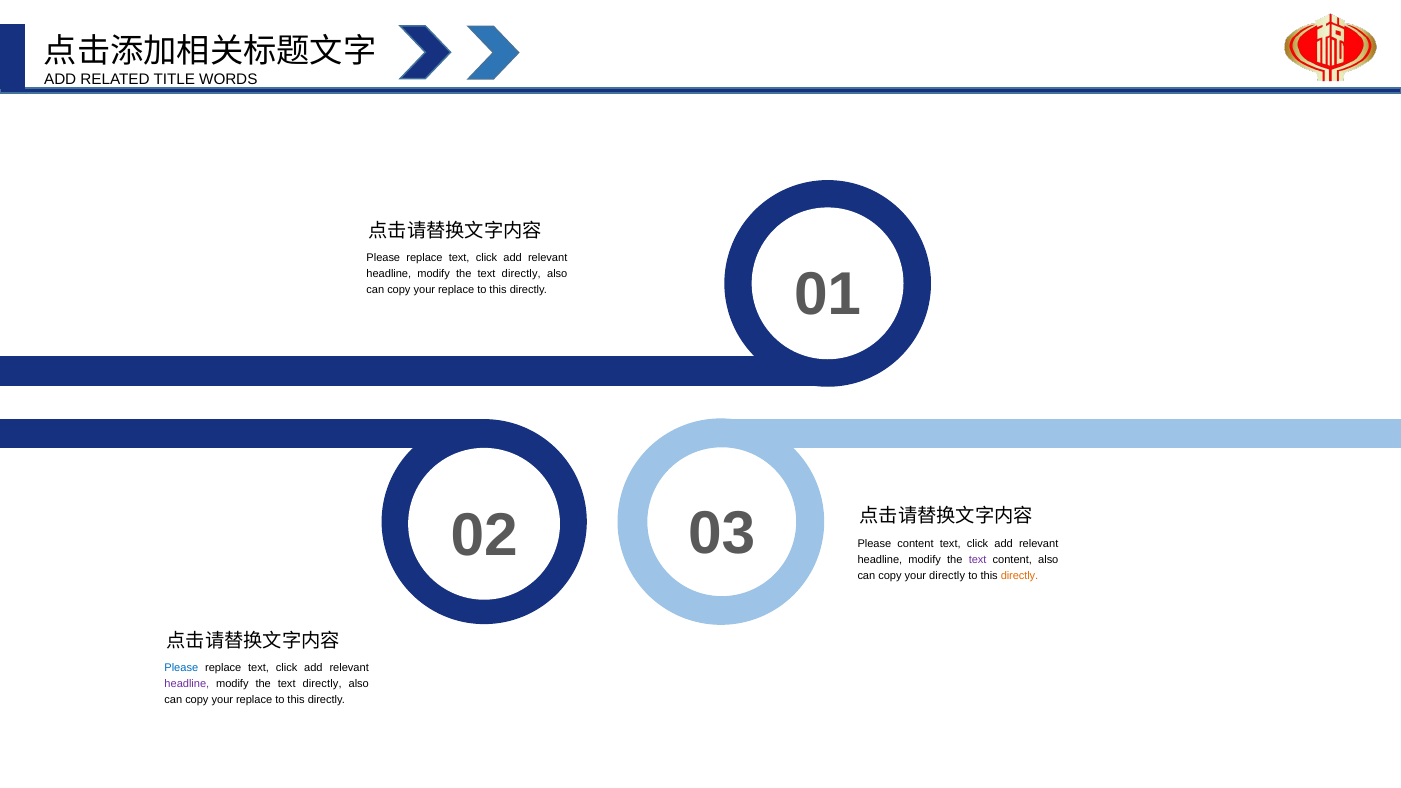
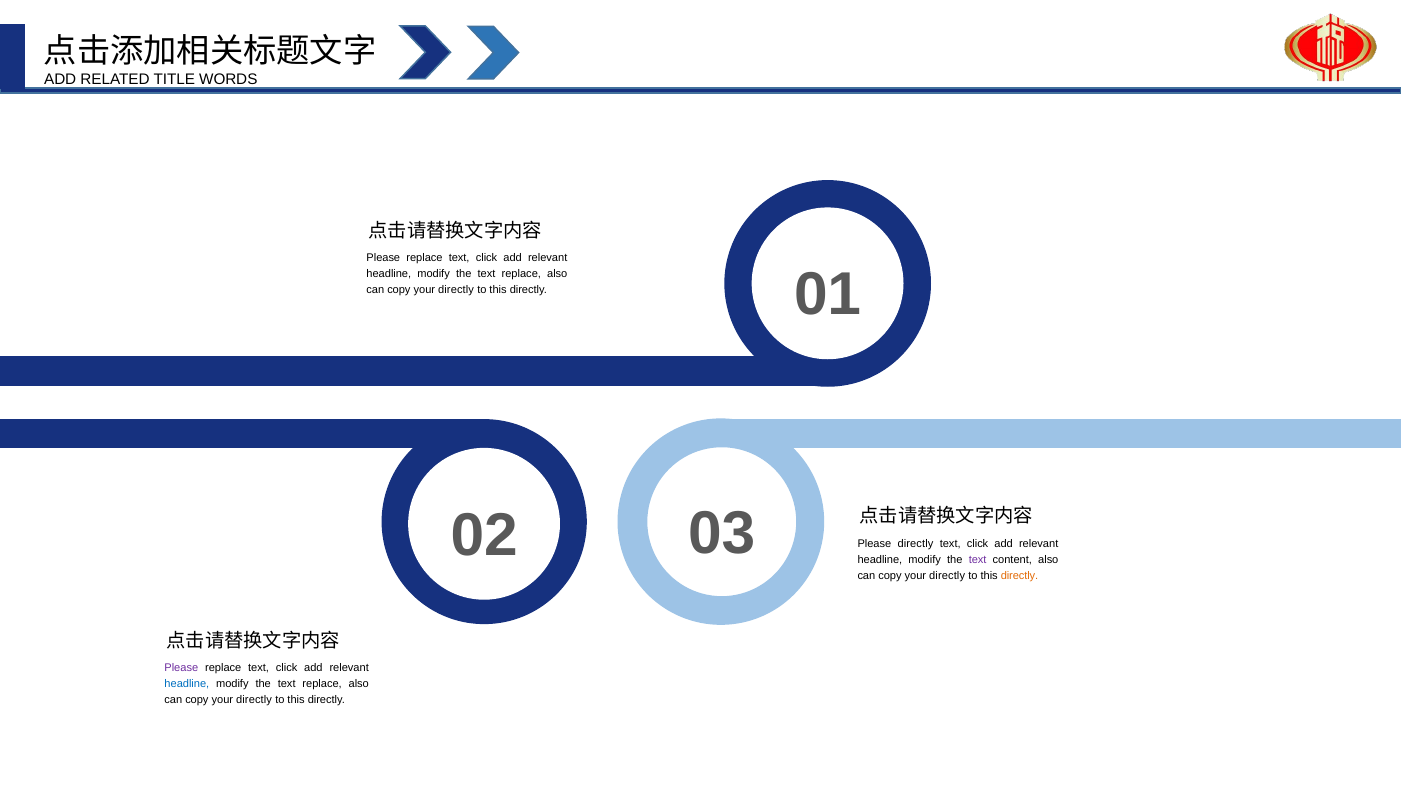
directly at (521, 274): directly -> replace
replace at (456, 290): replace -> directly
Please content: content -> directly
Please at (181, 668) colour: blue -> purple
headline at (187, 684) colour: purple -> blue
directly at (322, 684): directly -> replace
replace at (254, 700): replace -> directly
